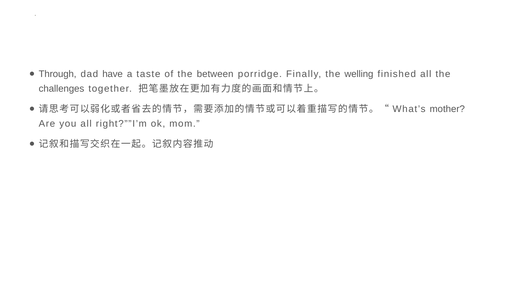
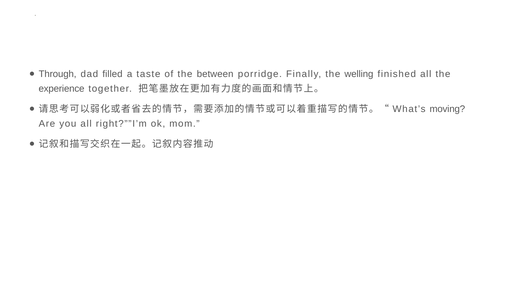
have: have -> filled
challenges: challenges -> experience
mother: mother -> moving
